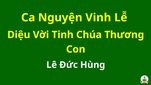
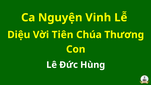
Tinh: Tinh -> Tiên
